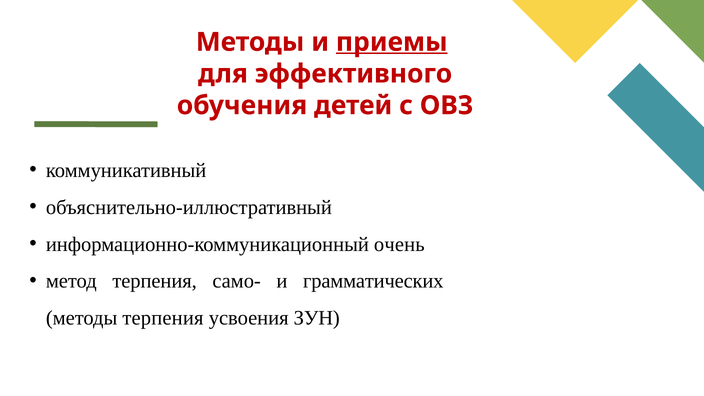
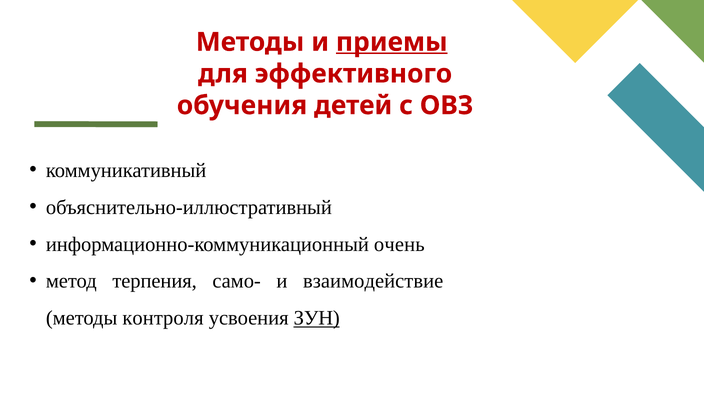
грамматических: грамматических -> взаимодействие
методы терпения: терпения -> контроля
ЗУН underline: none -> present
